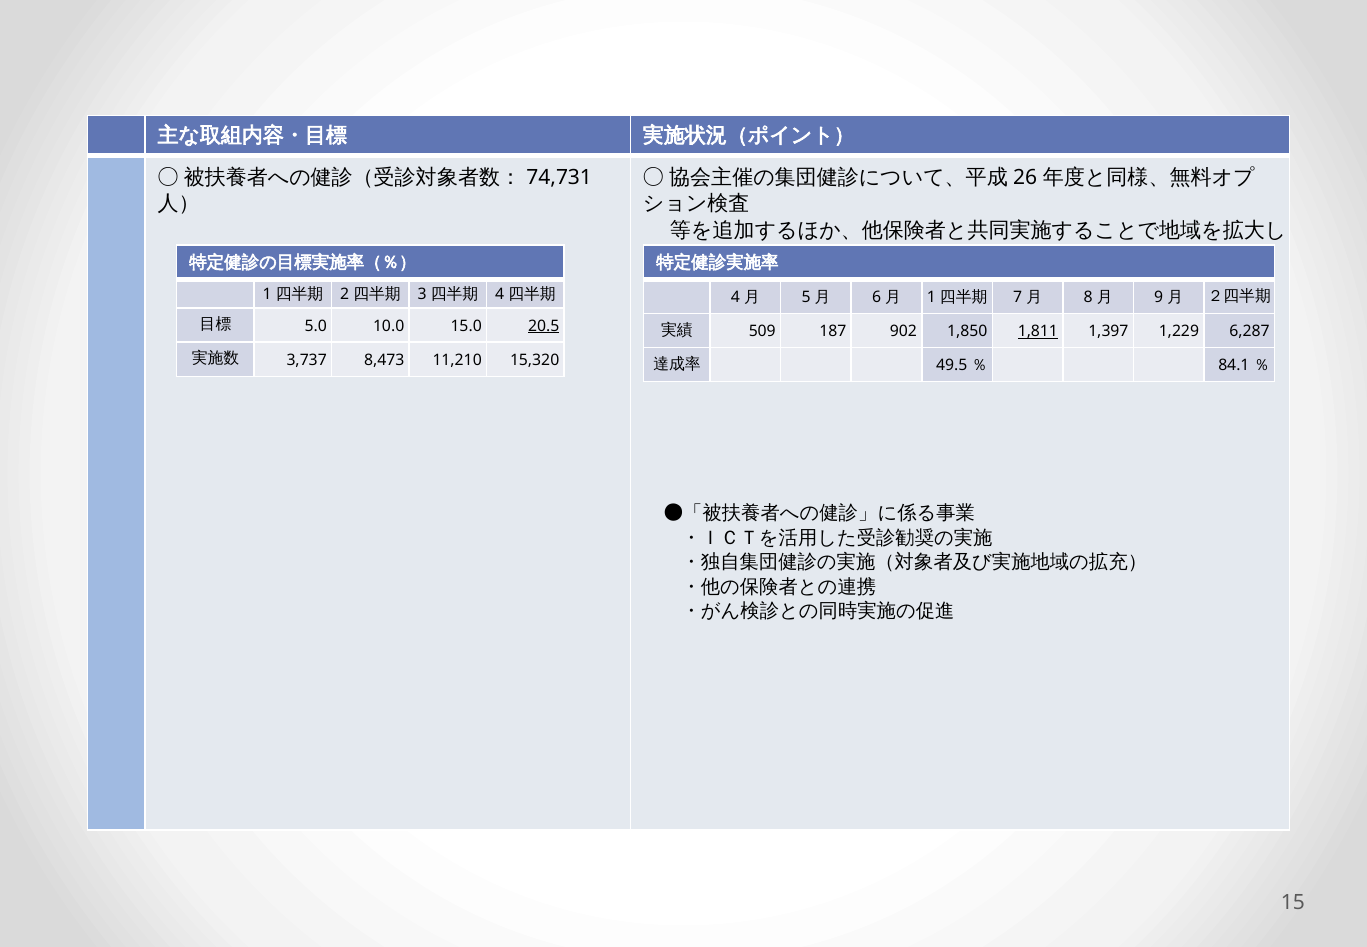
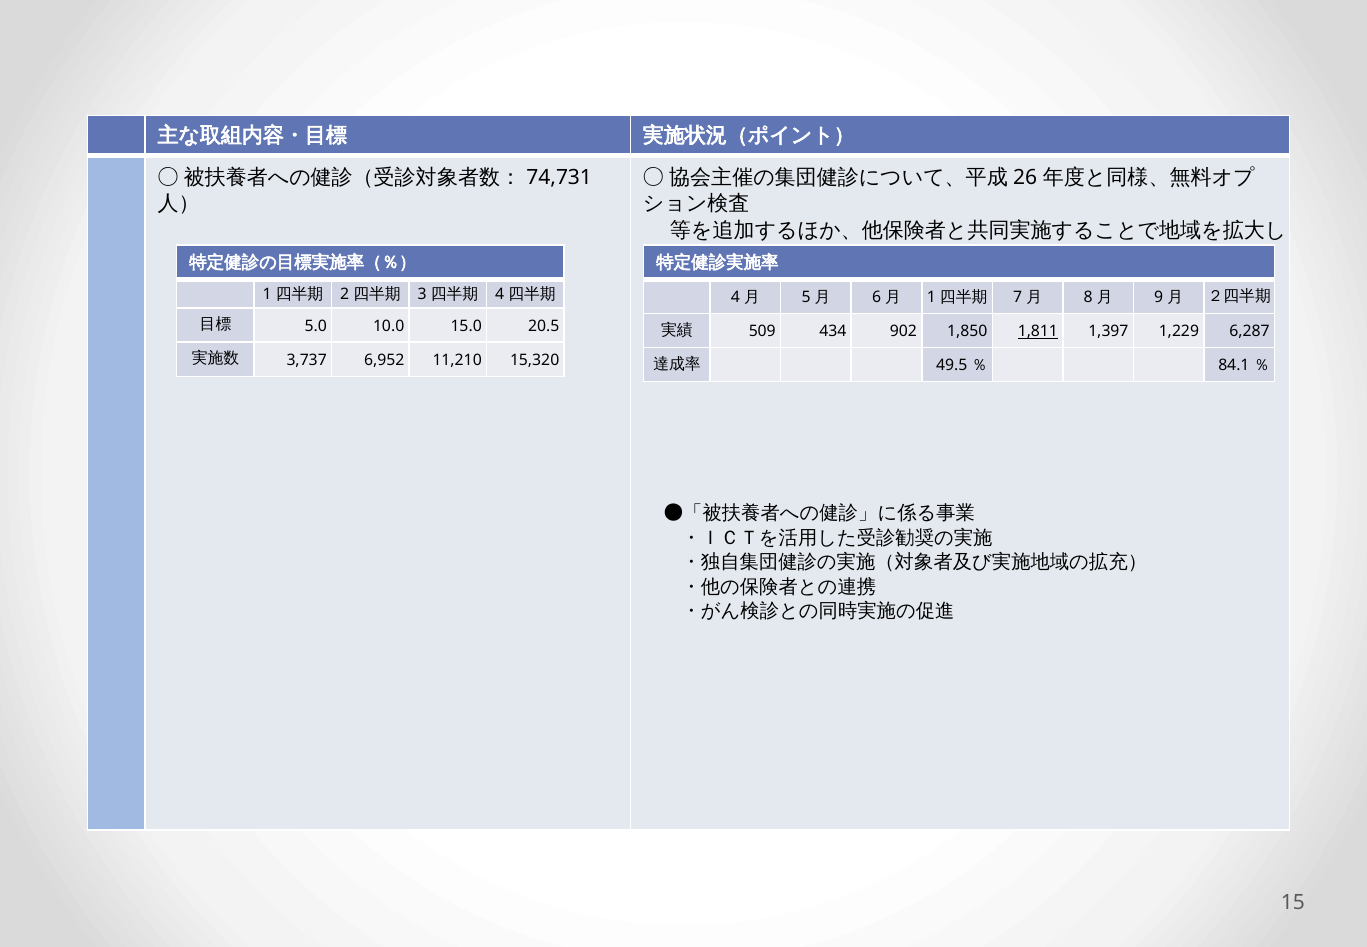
20.5 underline: present -> none
187: 187 -> 434
8,473: 8,473 -> 6,952
